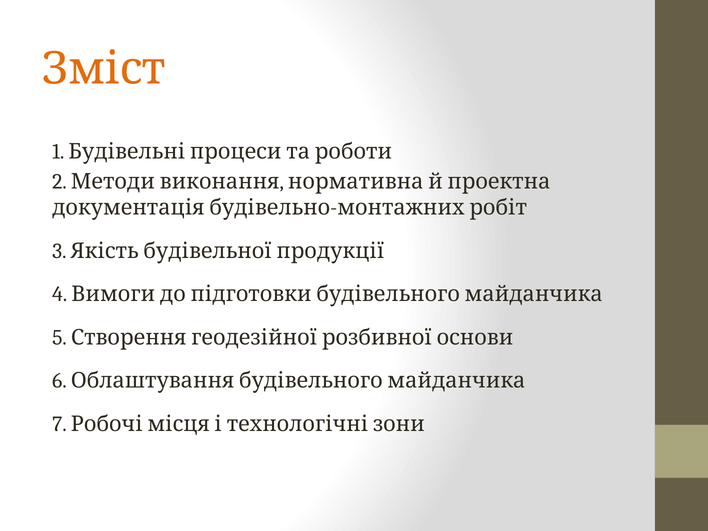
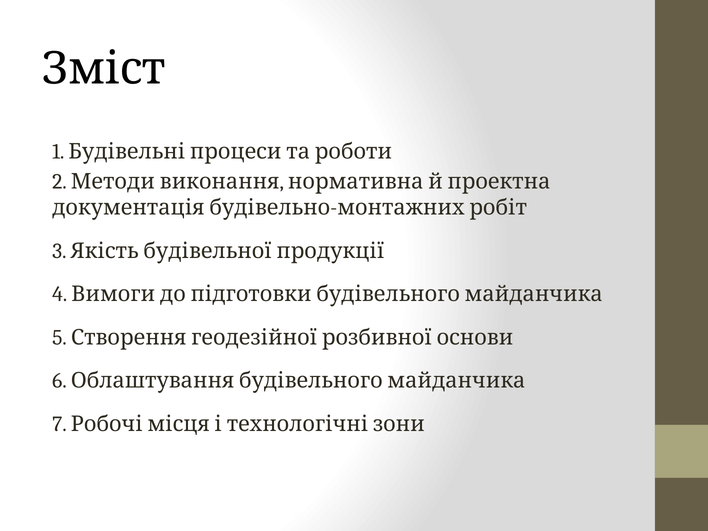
Зміст colour: orange -> black
